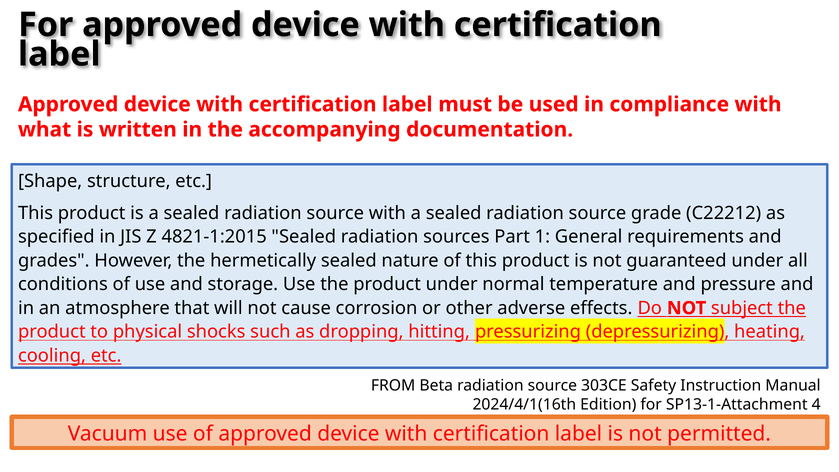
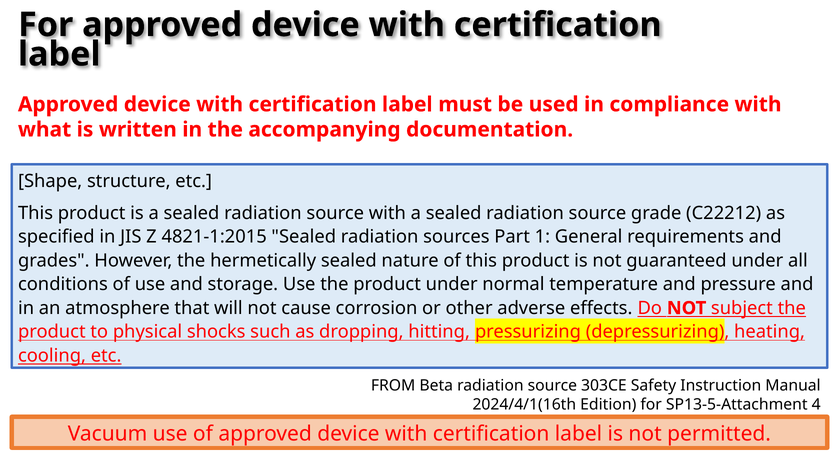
SP13-1-Attachment: SP13-1-Attachment -> SP13-5-Attachment
